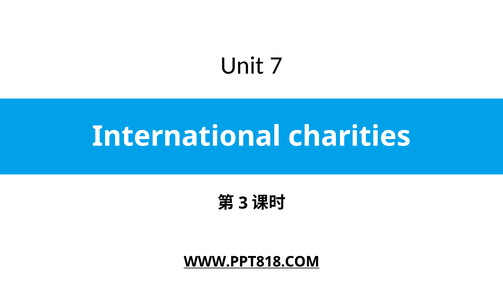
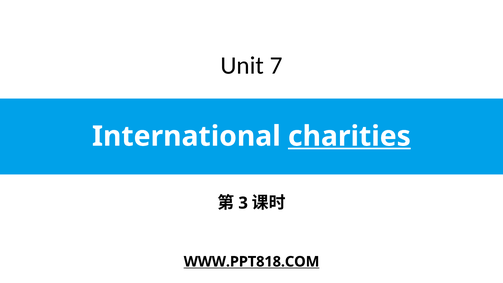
charities underline: none -> present
